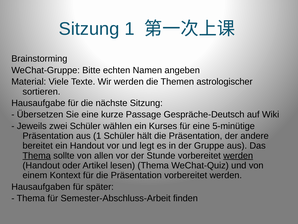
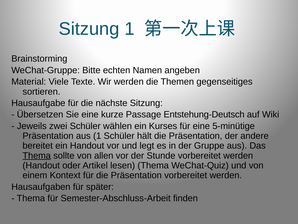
astrologischer: astrologischer -> gegenseitiges
Gespräche-Deutsch: Gespräche-Deutsch -> Entstehung-Deutsch
werden at (238, 155) underline: present -> none
